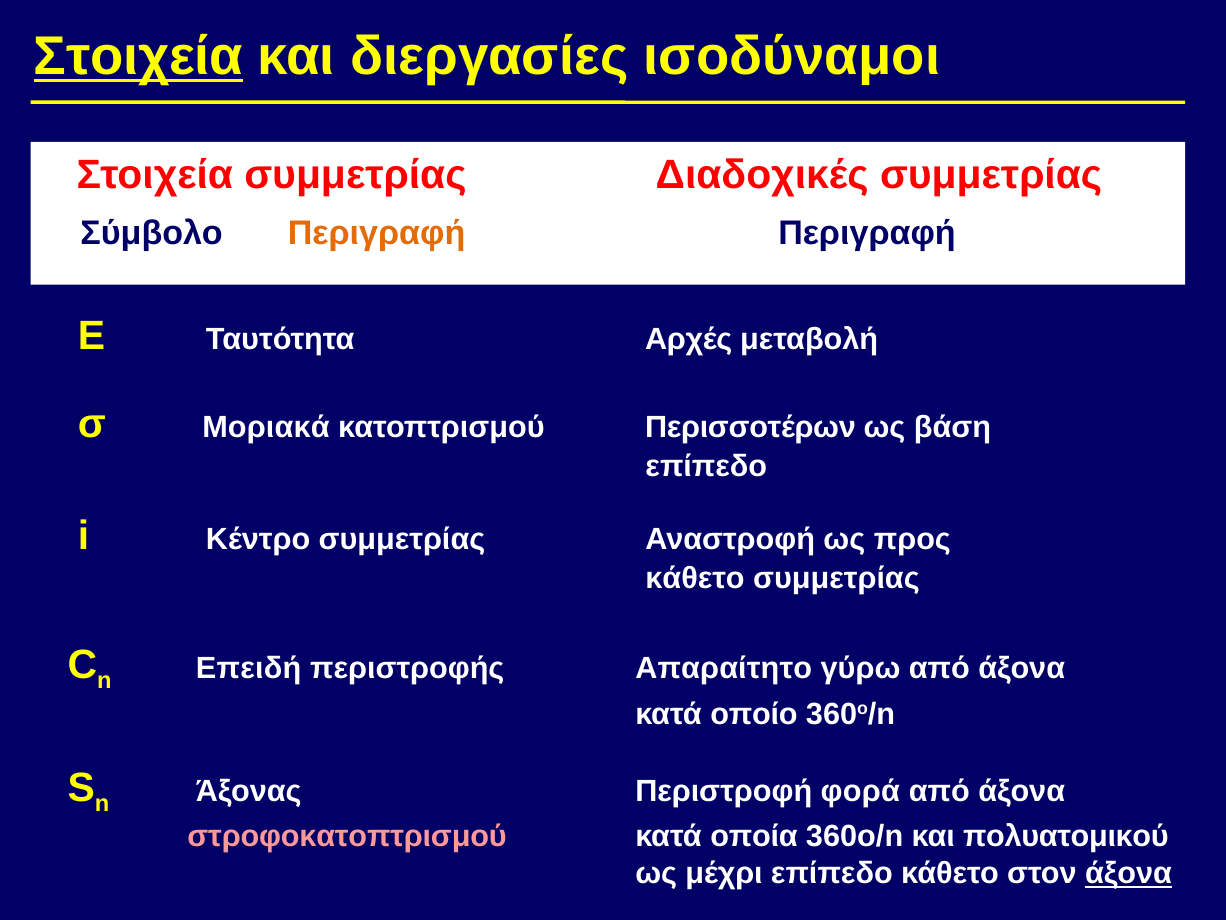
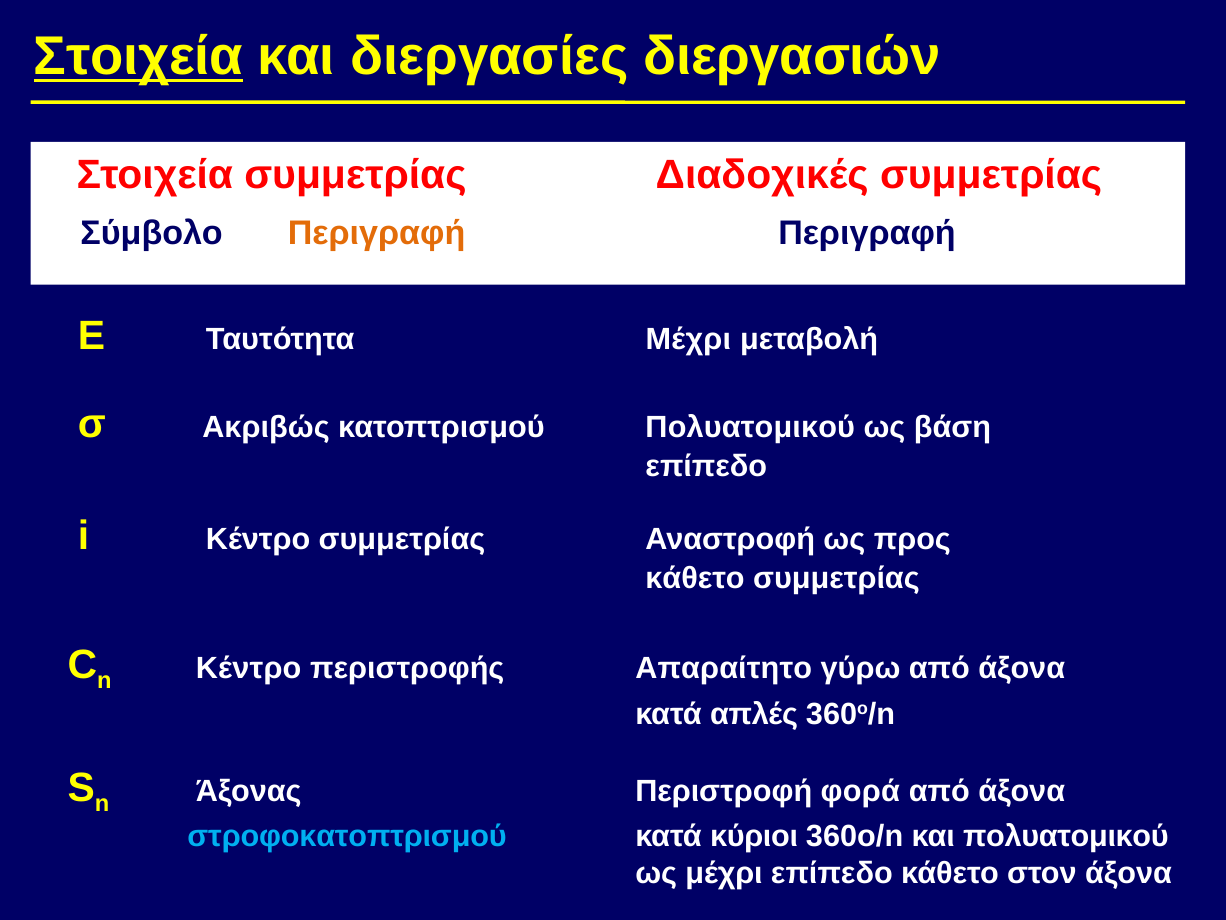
ισοδύναμοι: ισοδύναμοι -> διεργασιών
Ταυτότητα Αρχές: Αρχές -> Μέχρι
Μοριακά: Μοριακά -> Ακριβώς
κατοπτρισμού Περισσοτέρων: Περισσοτέρων -> Πολυατομικού
Επειδή at (249, 668): Επειδή -> Κέντρο
οποίο: οποίο -> απλές
στροφοκατοπτρισμού colour: pink -> light blue
οποία: οποία -> κύριοι
άξονα at (1129, 873) underline: present -> none
